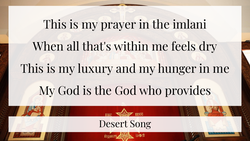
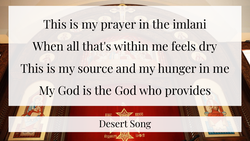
luxury: luxury -> source
